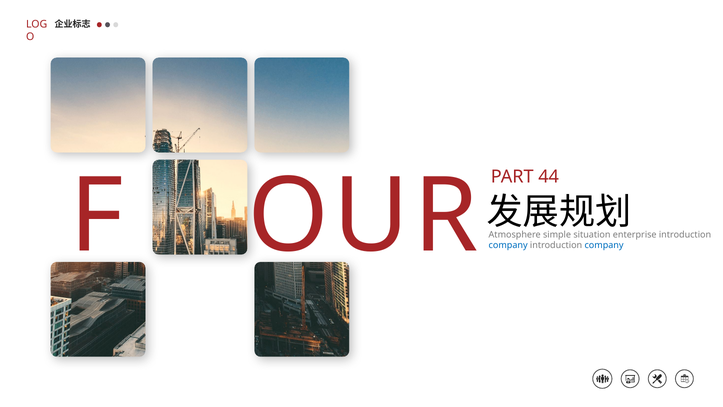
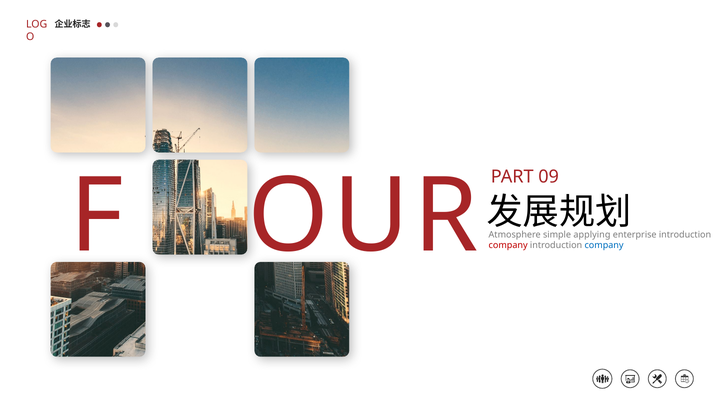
44: 44 -> 09
situation: situation -> applying
company at (508, 245) colour: blue -> red
